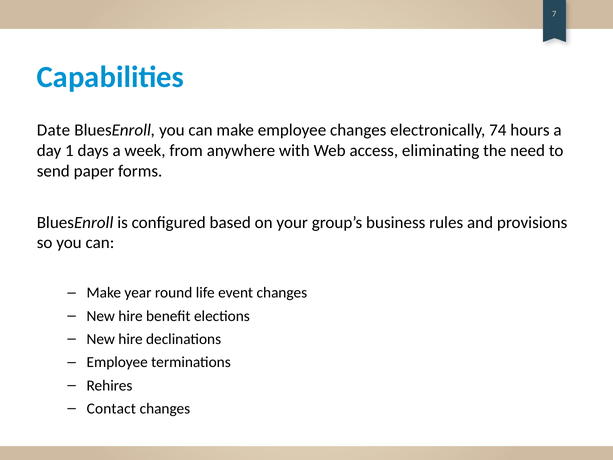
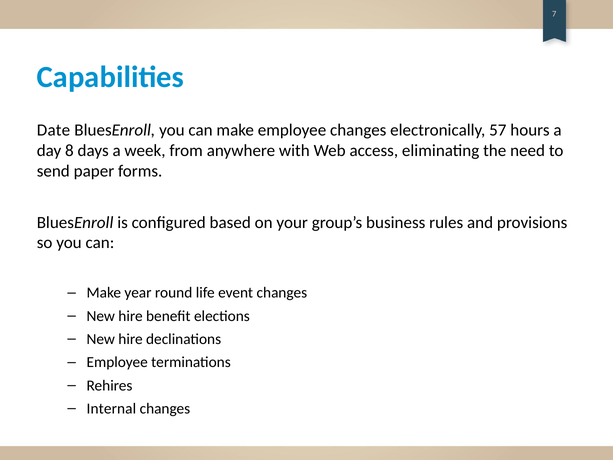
74: 74 -> 57
1: 1 -> 8
Contact: Contact -> Internal
